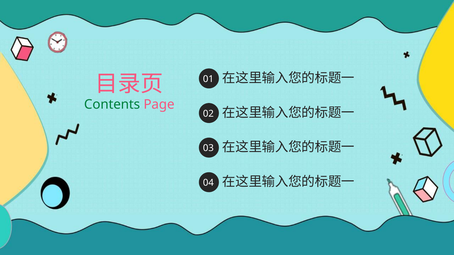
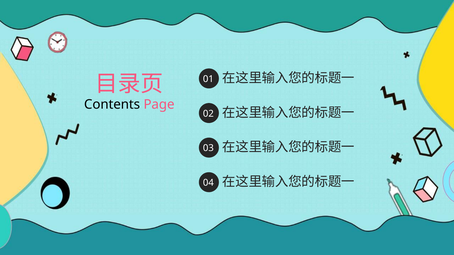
Contents colour: green -> black
